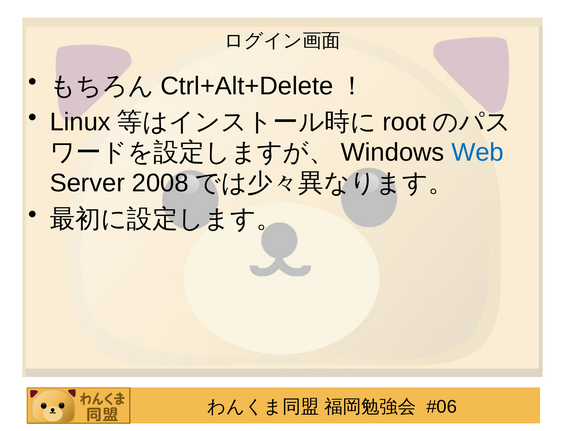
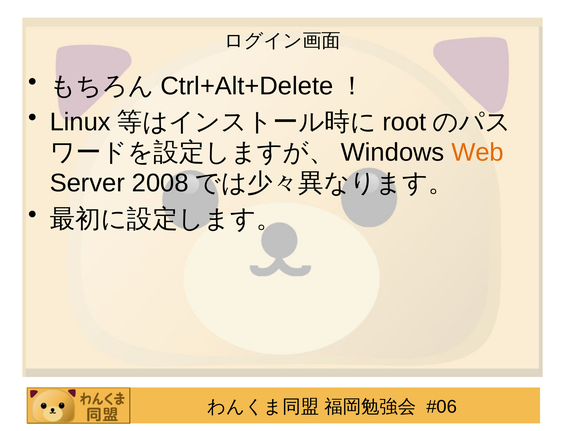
Web colour: blue -> orange
